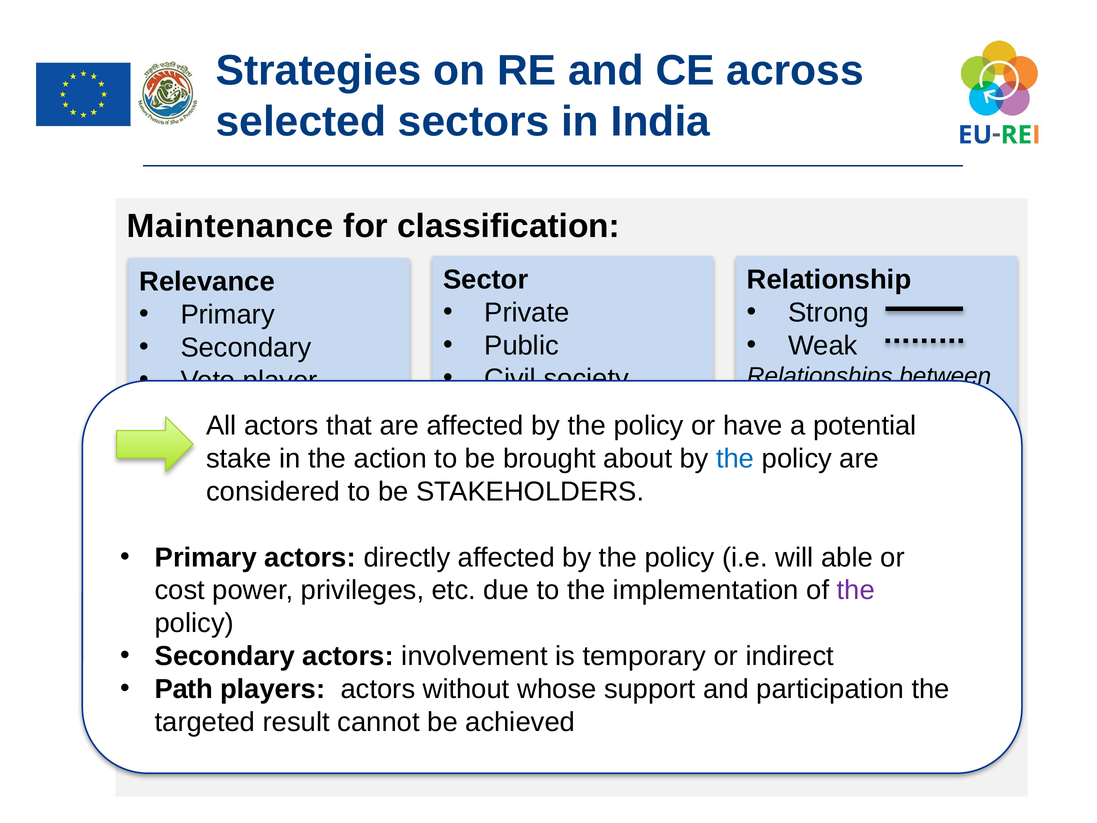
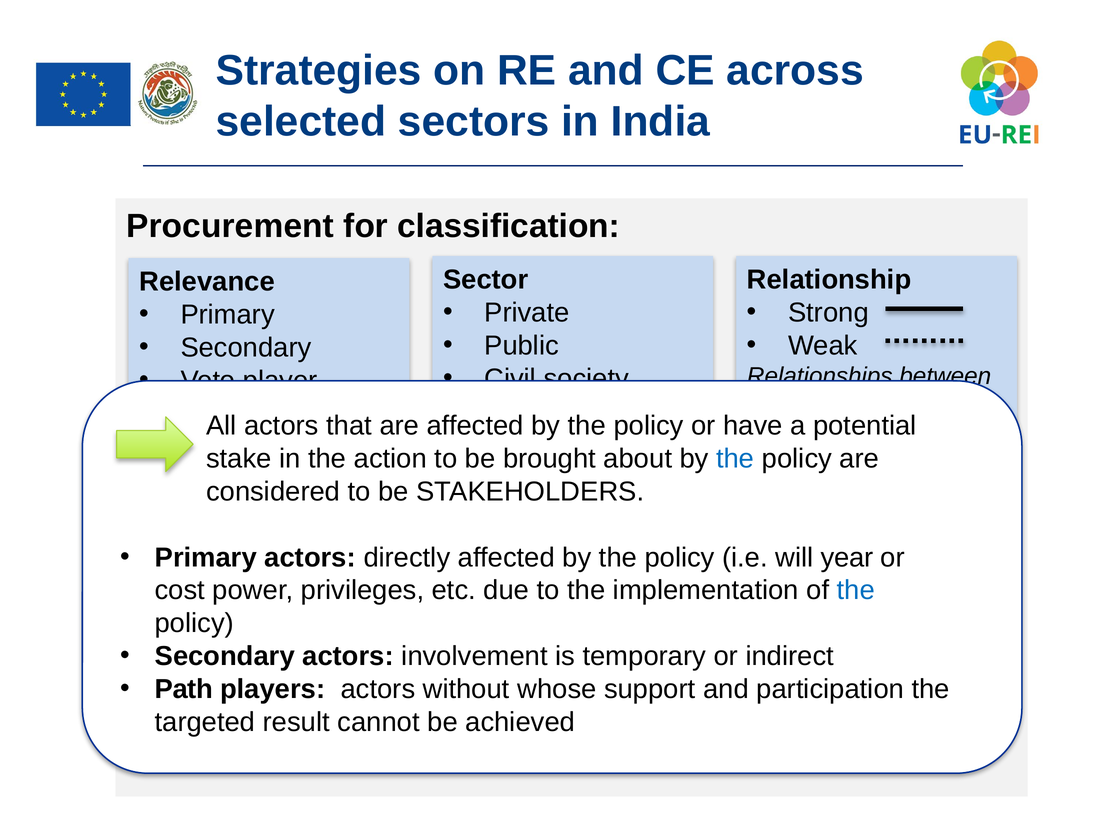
Maintenance: Maintenance -> Procurement
able: able -> year
the at (856, 590) colour: purple -> blue
